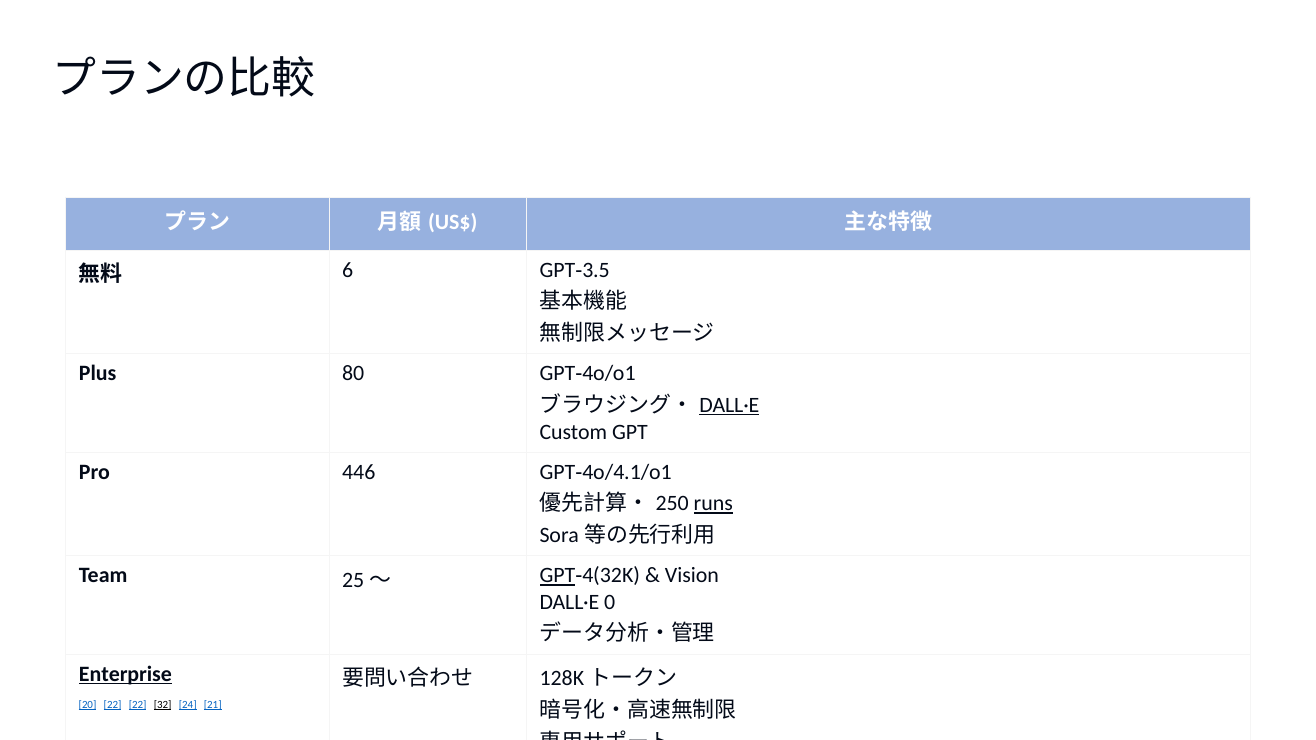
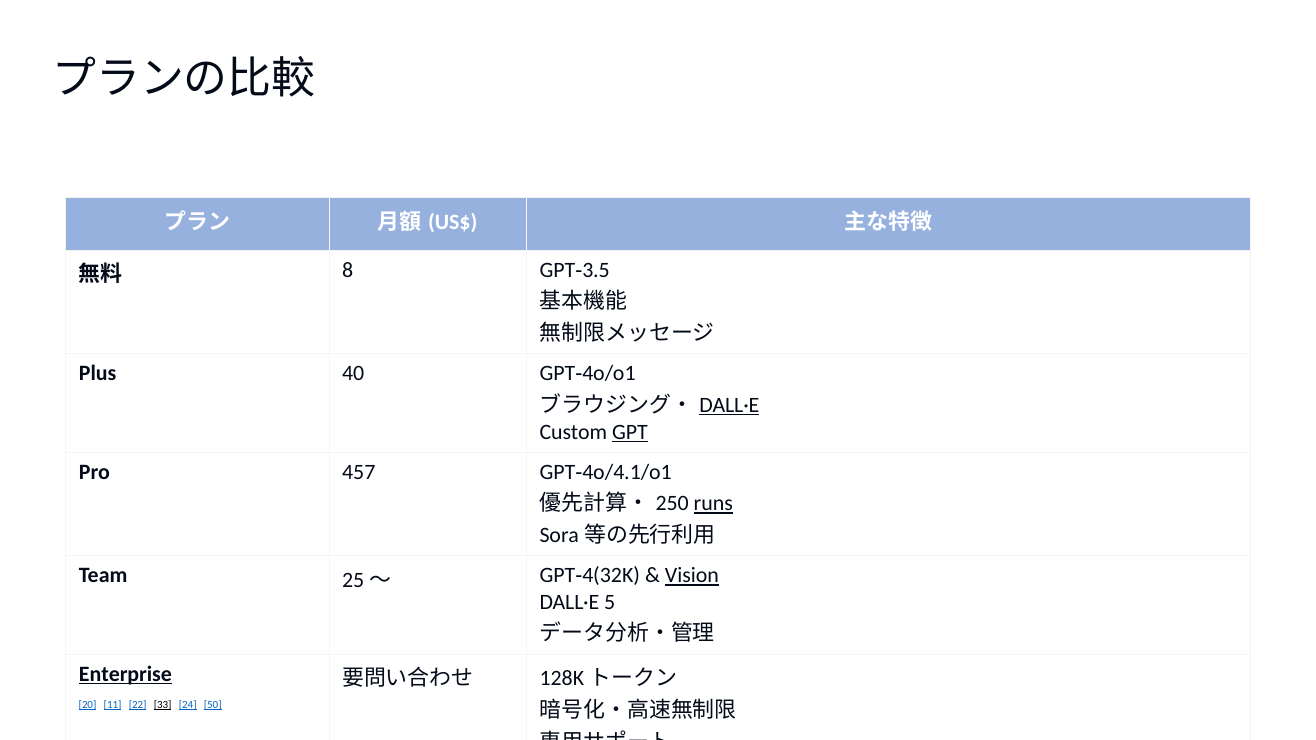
6: 6 -> 8
80: 80 -> 40
GPT at (630, 432) underline: none -> present
446: 446 -> 457
GPT at (557, 576) underline: present -> none
Vision underline: none -> present
0: 0 -> 5
20 22: 22 -> 11
32: 32 -> 33
21: 21 -> 50
